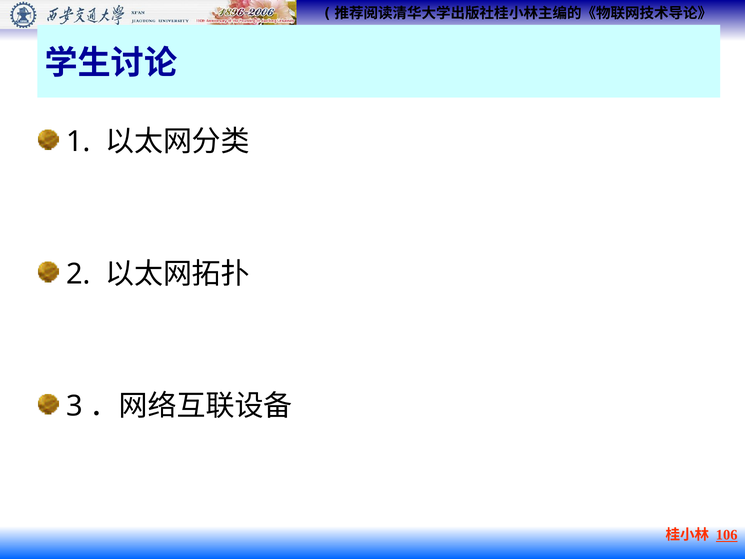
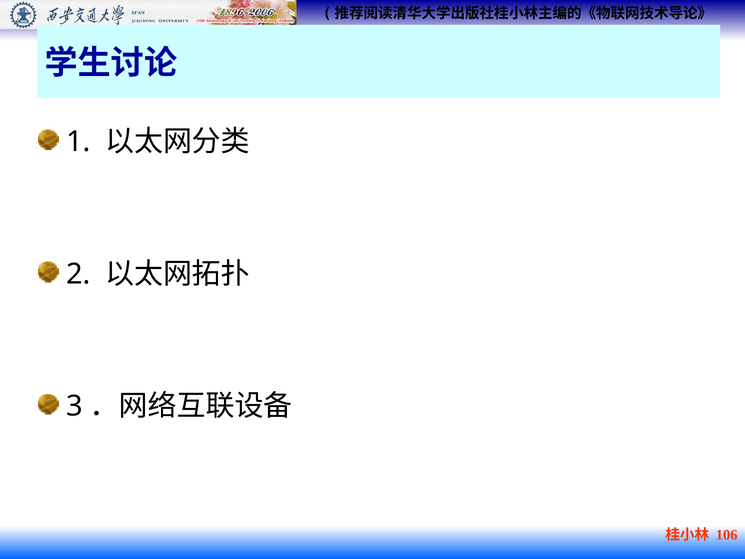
106 underline: present -> none
